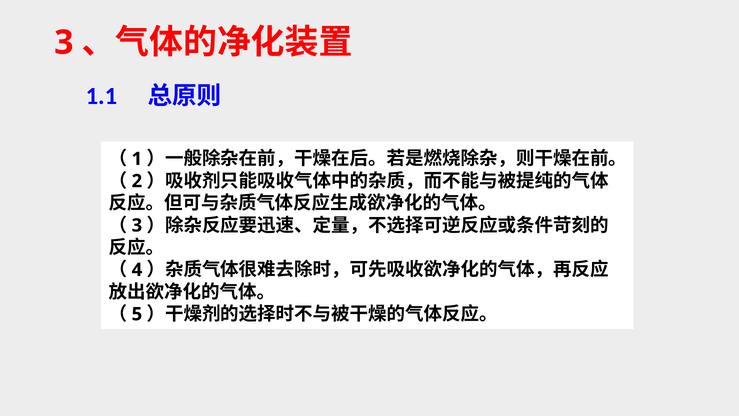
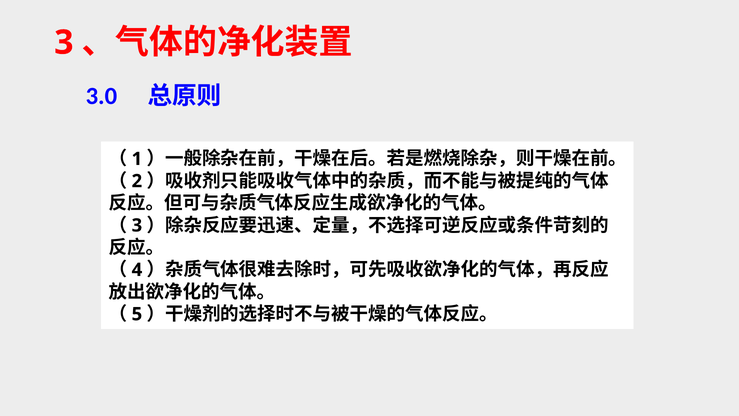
1.1: 1.1 -> 3.0
